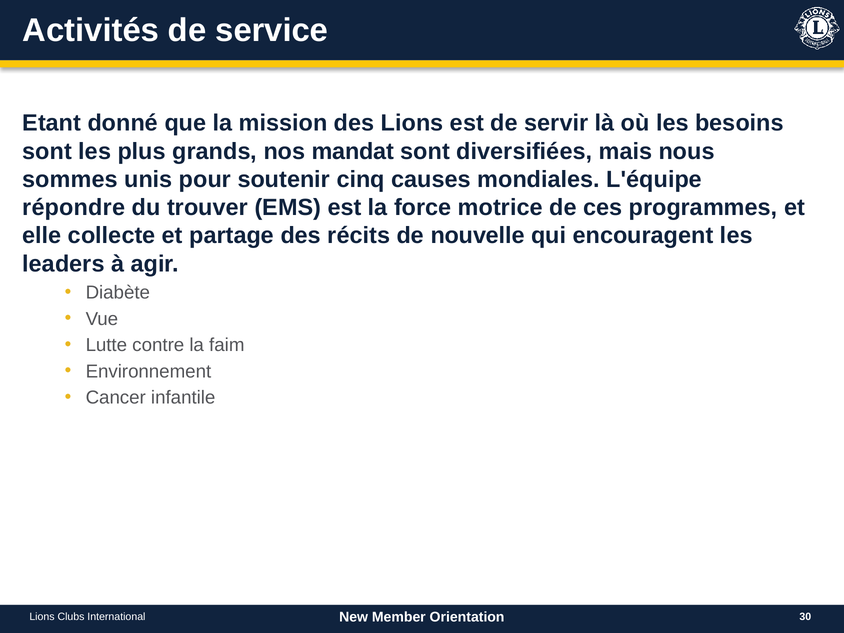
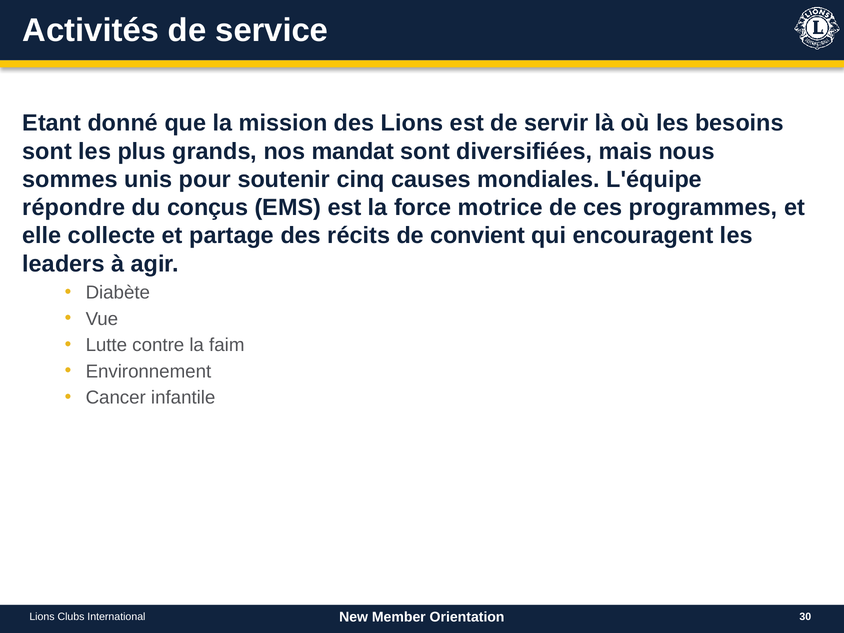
trouver: trouver -> conçus
nouvelle: nouvelle -> convient
